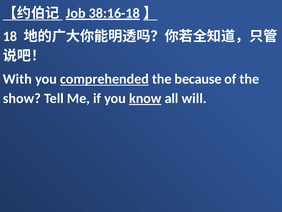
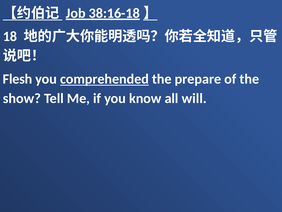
With: With -> Flesh
because: because -> prepare
know underline: present -> none
